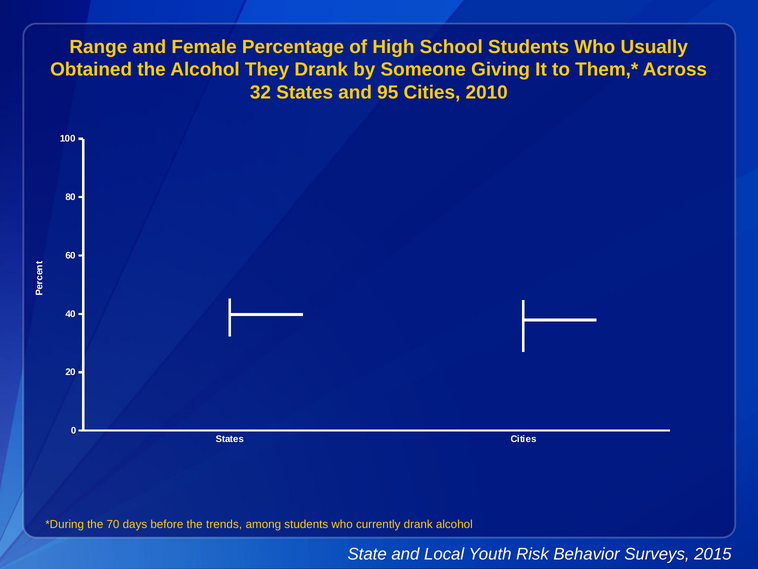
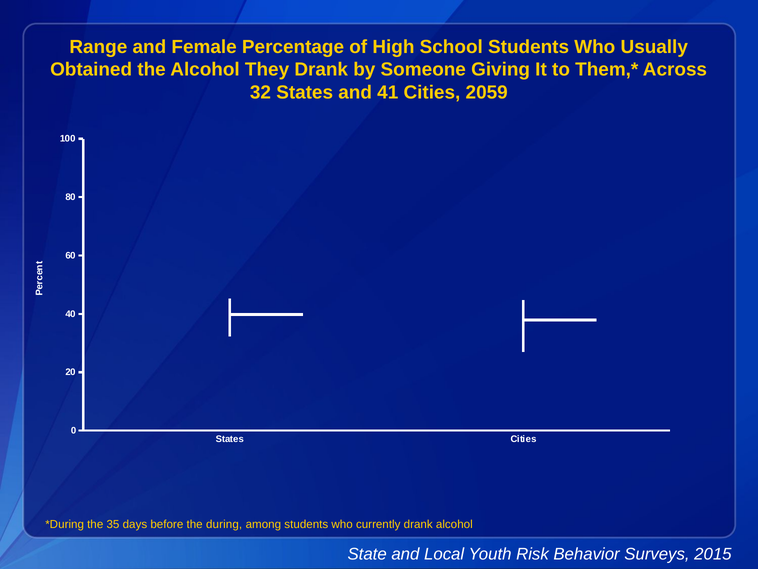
95: 95 -> 41
2010: 2010 -> 2059
70: 70 -> 35
trends: trends -> during
